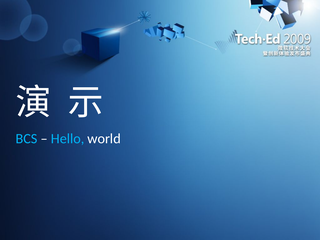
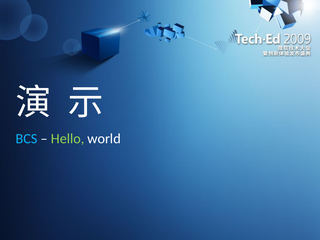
Hello colour: light blue -> light green
